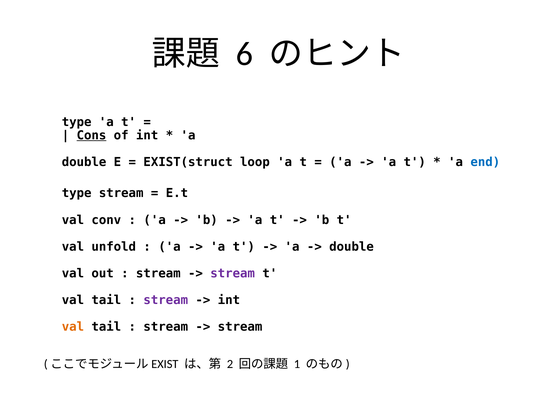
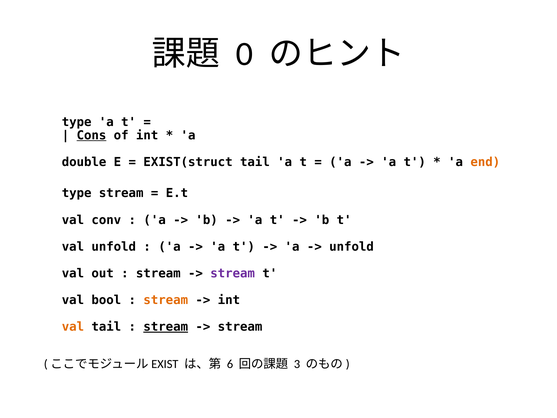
6: 6 -> 0
EXIST(struct loop: loop -> tail
end colour: blue -> orange
double at (352, 247): double -> unfold
tail at (106, 300): tail -> bool
stream at (166, 300) colour: purple -> orange
stream at (166, 327) underline: none -> present
2: 2 -> 6
1: 1 -> 3
